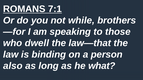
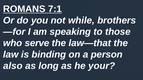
dwell: dwell -> serve
what: what -> your
